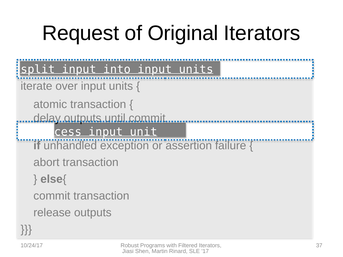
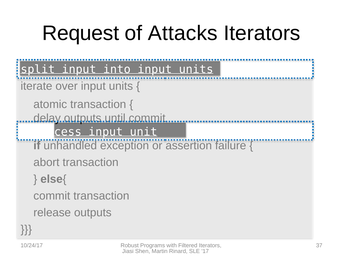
Original: Original -> Attacks
